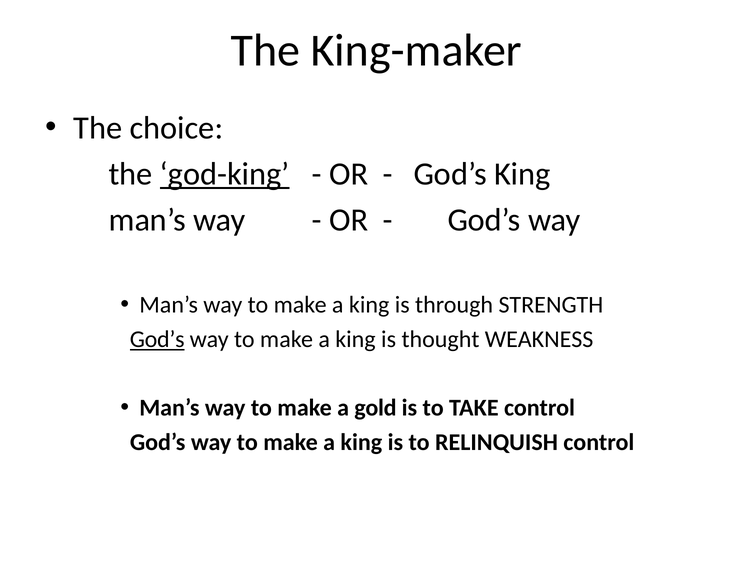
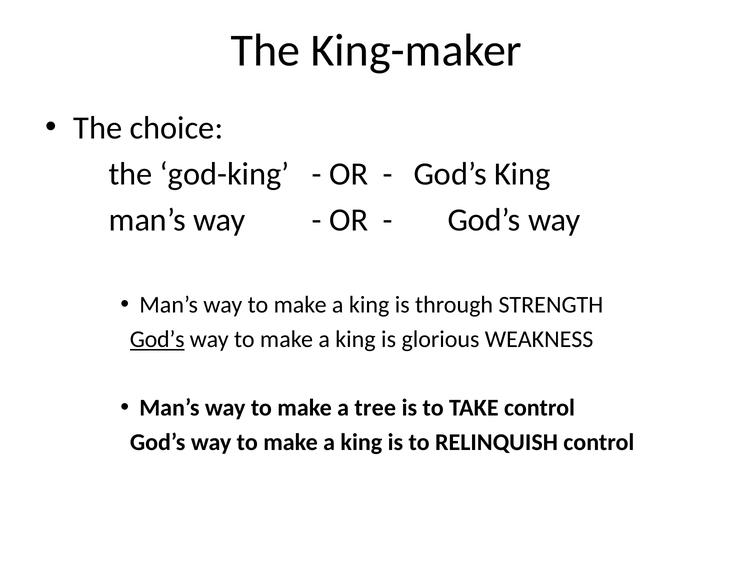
god-king underline: present -> none
thought: thought -> glorious
gold: gold -> tree
